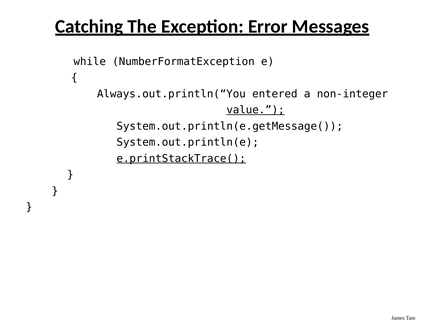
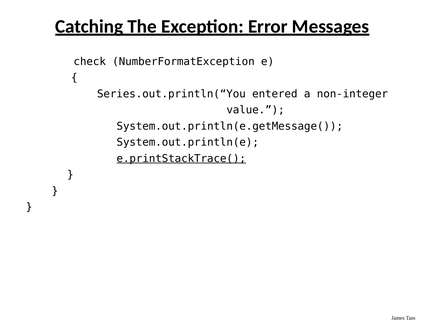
while: while -> check
Always.out.println(“You: Always.out.println(“You -> Series.out.println(“You
value underline: present -> none
